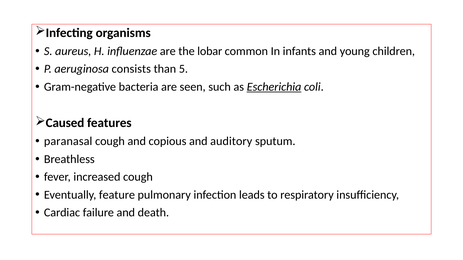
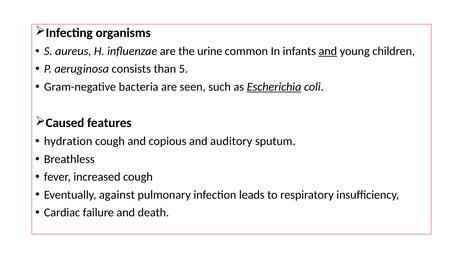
lobar: lobar -> urine
and at (328, 51) underline: none -> present
paranasal: paranasal -> hydration
feature: feature -> against
